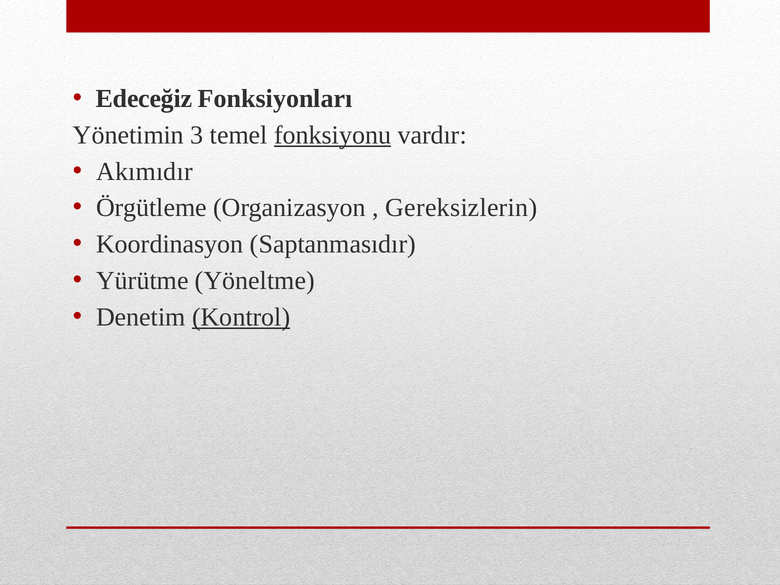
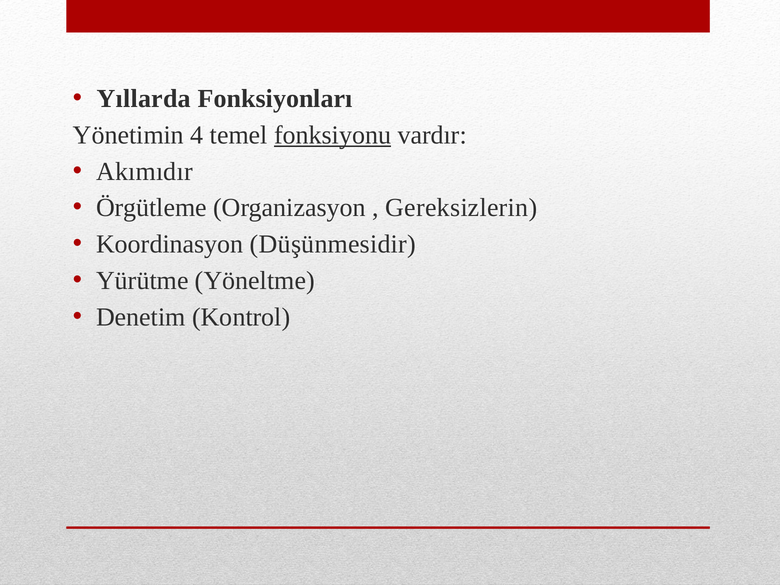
Edeceğiz: Edeceğiz -> Yıllarda
3: 3 -> 4
Saptanmasıdır: Saptanmasıdır -> Düşünmesidir
Kontrol underline: present -> none
